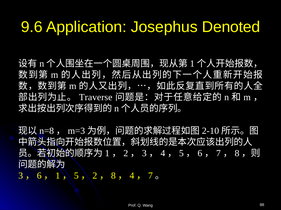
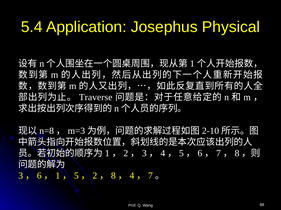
9.6: 9.6 -> 5.4
Denoted: Denoted -> Physical
